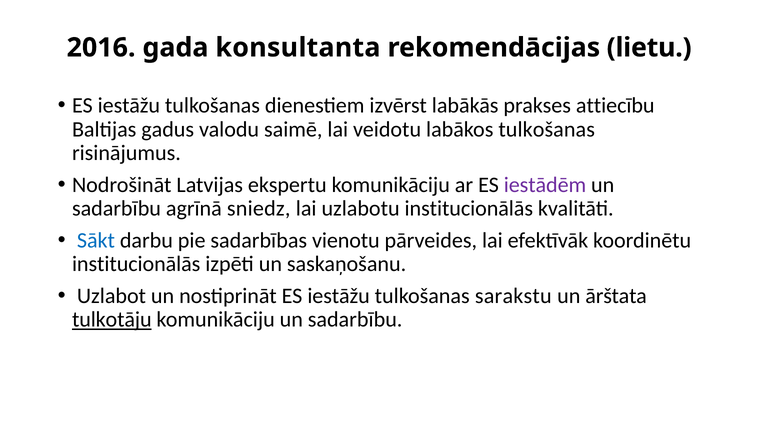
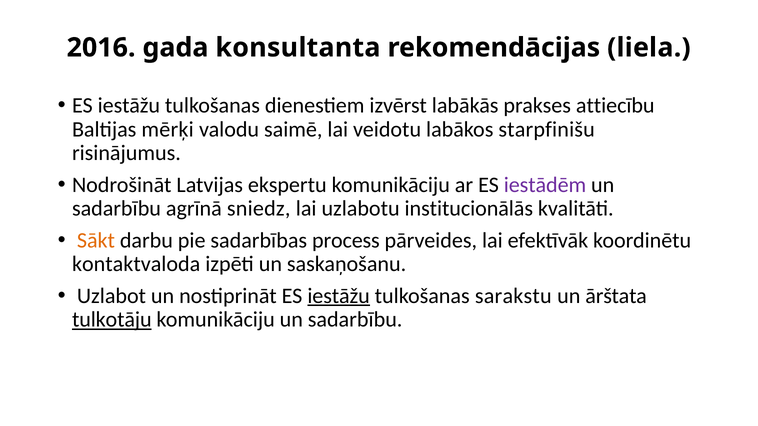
lietu: lietu -> liela
gadus: gadus -> mērķi
labākos tulkošanas: tulkošanas -> starpfinišu
Sākt colour: blue -> orange
vienotu: vienotu -> process
institucionālās at (136, 264): institucionālās -> kontaktvaloda
iestāžu at (339, 296) underline: none -> present
